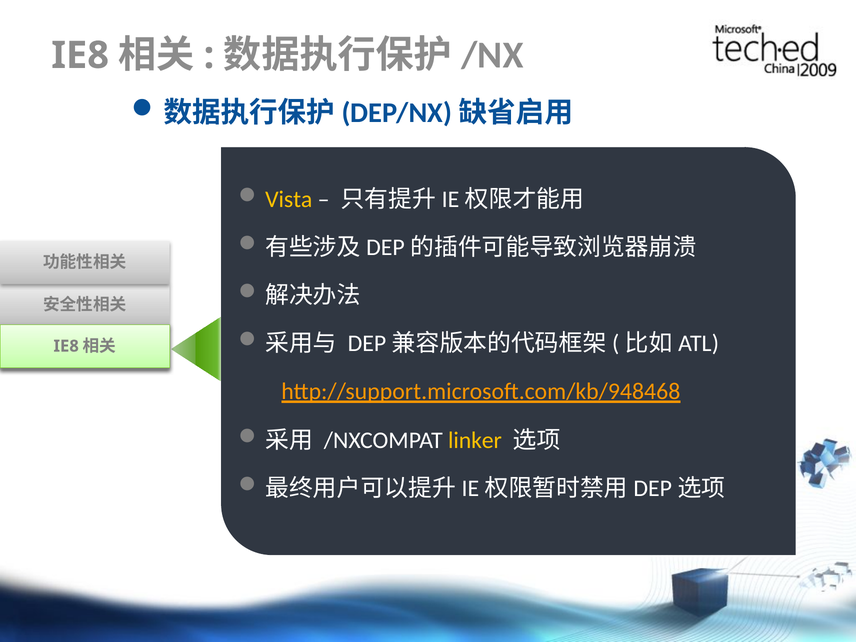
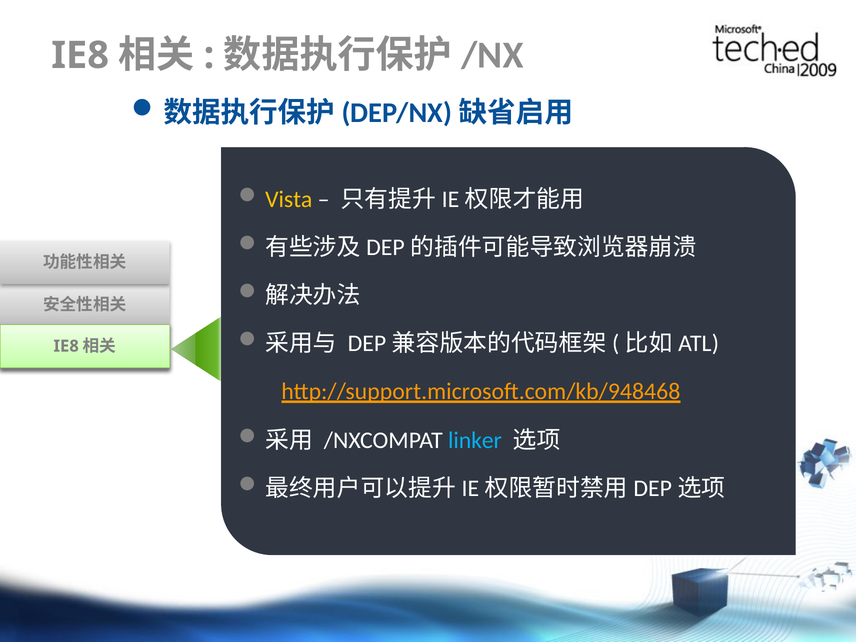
linker colour: yellow -> light blue
